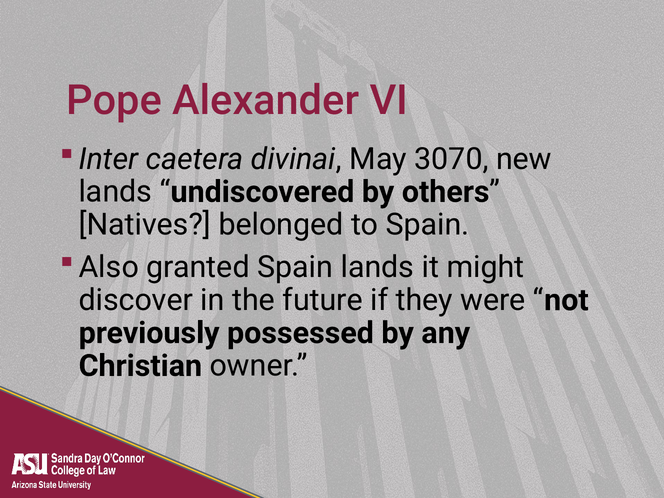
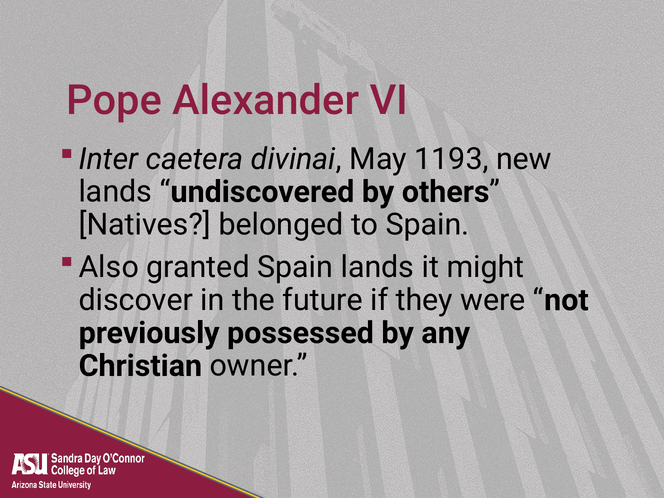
3070: 3070 -> 1193
